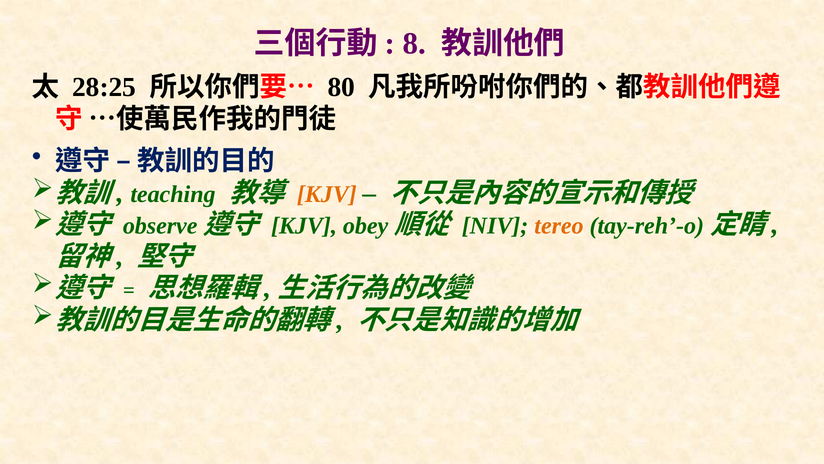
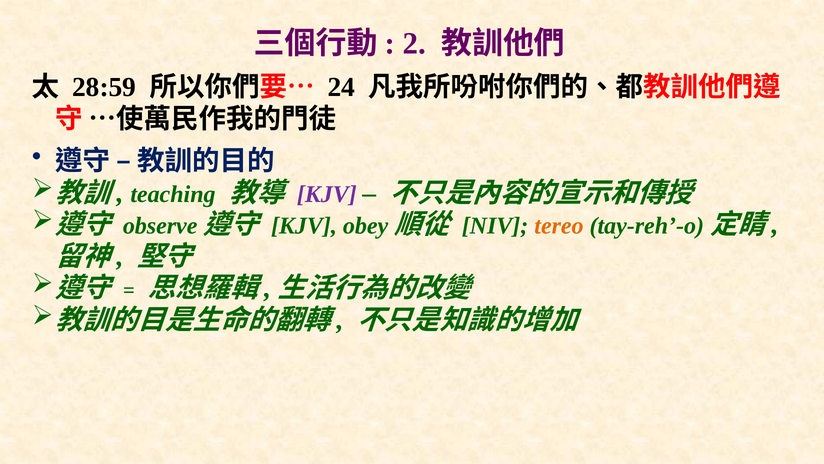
8: 8 -> 2
28:25: 28:25 -> 28:59
80: 80 -> 24
KJV at (327, 194) colour: orange -> purple
